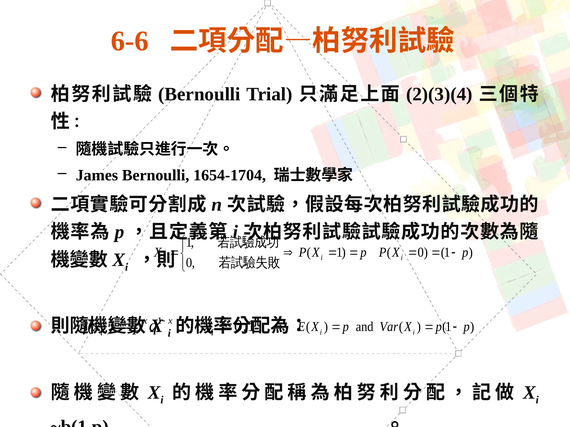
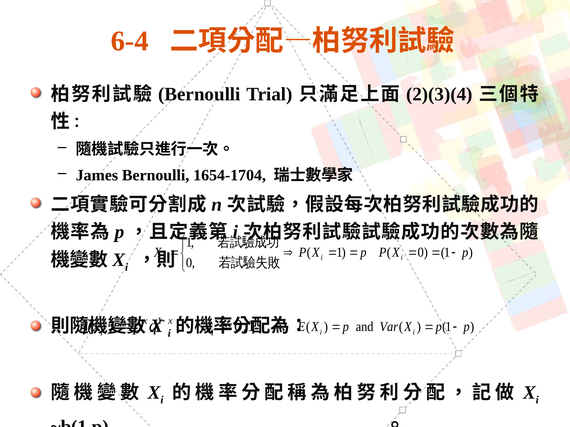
6-6: 6-6 -> 6-4
